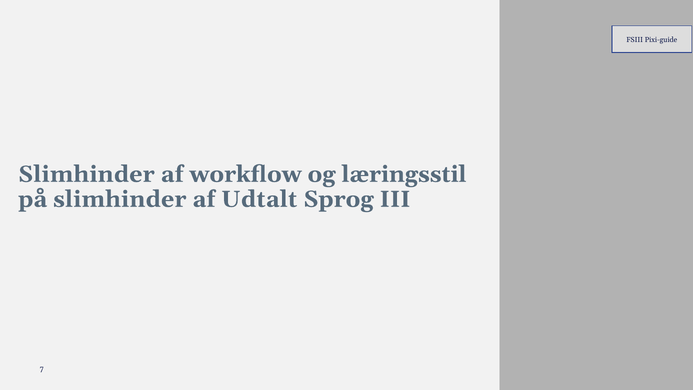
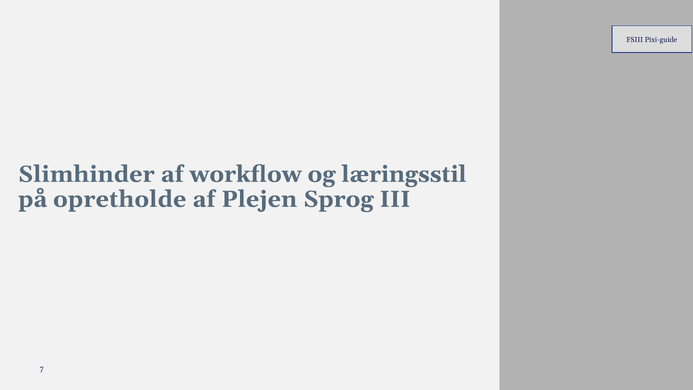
på slimhinder: slimhinder -> opretholde
Udtalt: Udtalt -> Plejen
